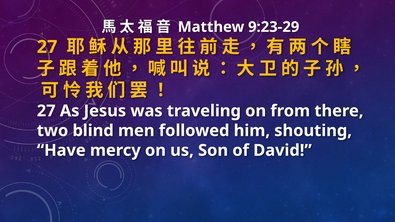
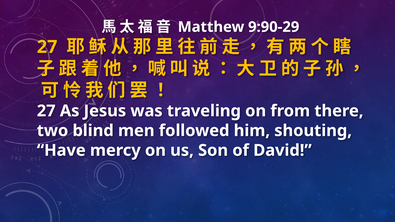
9:23-29: 9:23-29 -> 9:90-29
